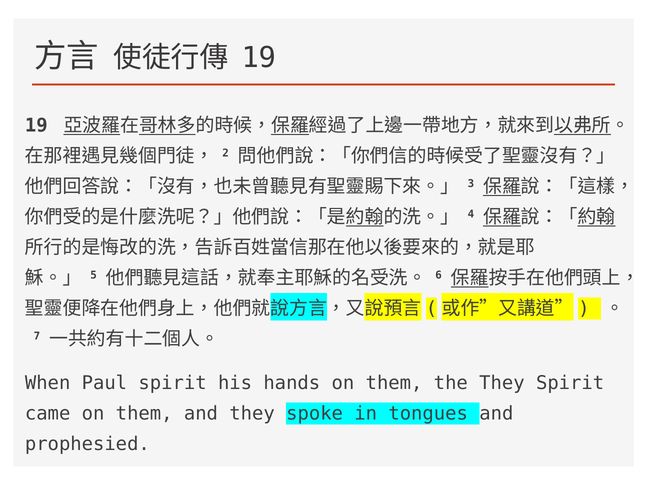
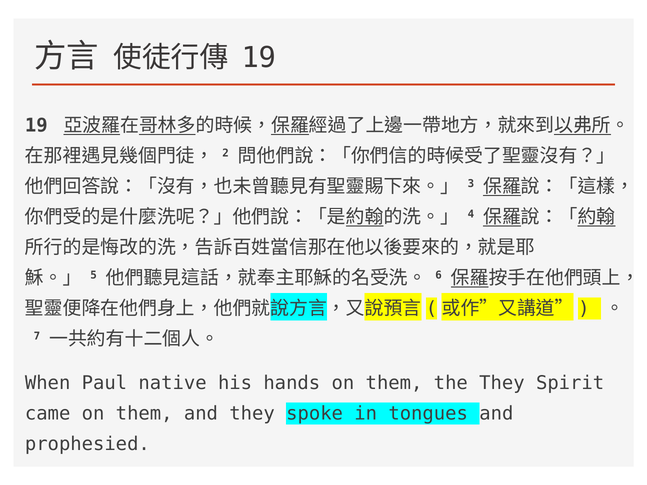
Paul spirit: spirit -> native
